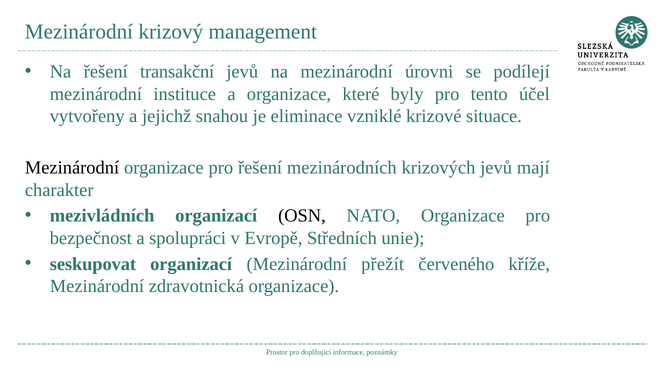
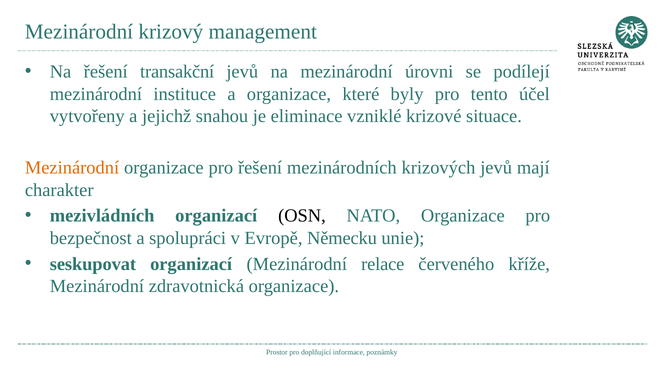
Mezinárodní at (72, 168) colour: black -> orange
Středních: Středních -> Německu
přežít: přežít -> relace
